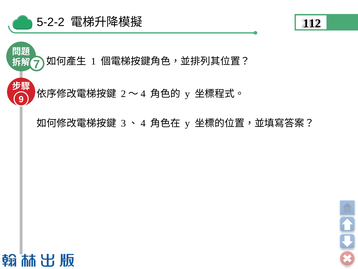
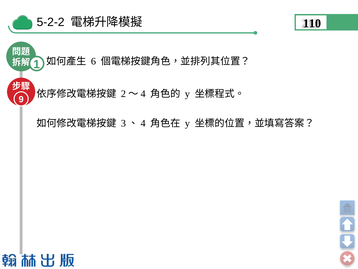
112: 112 -> 110
1: 1 -> 6
7: 7 -> 1
